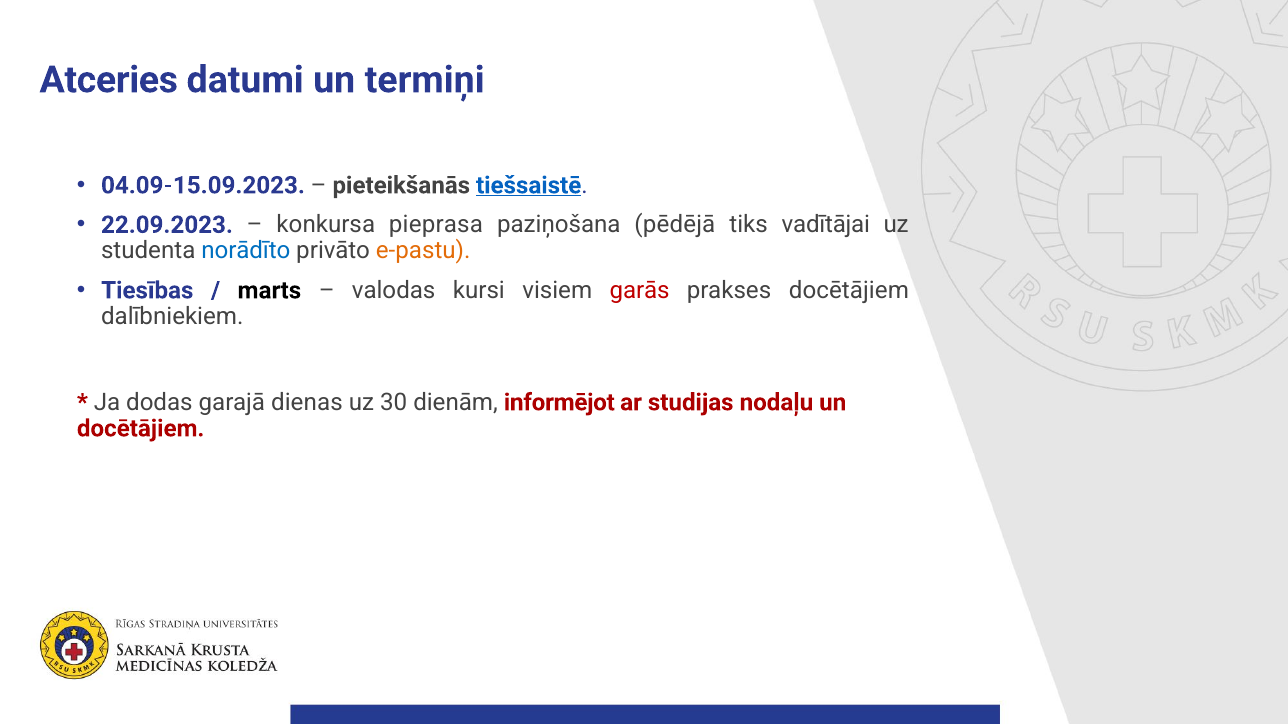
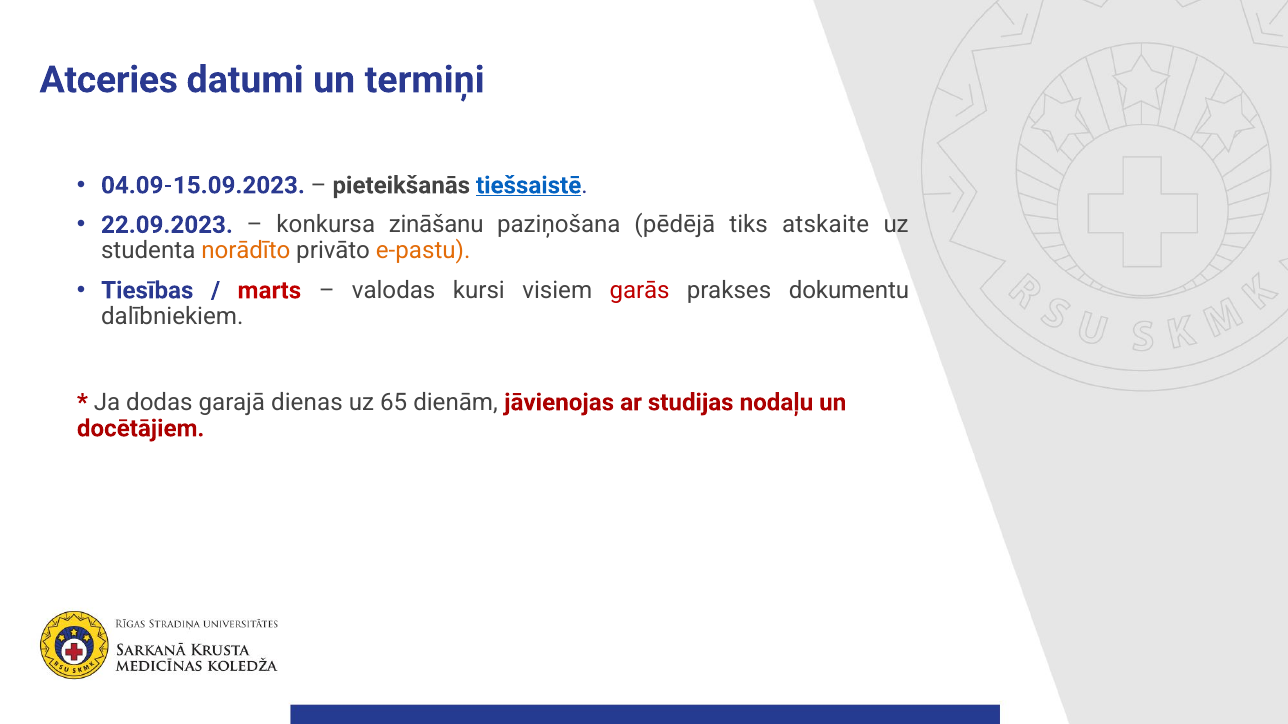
pieprasa: pieprasa -> zināšanu
vadītājai: vadītājai -> atskaite
norādīto colour: blue -> orange
marts colour: black -> red
prakses docētājiem: docētājiem -> dokumentu
30: 30 -> 65
informējot: informējot -> jāvienojas
